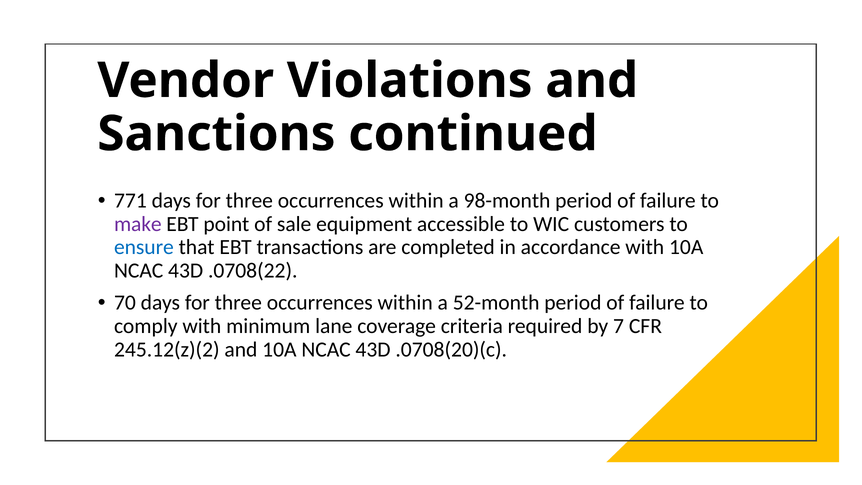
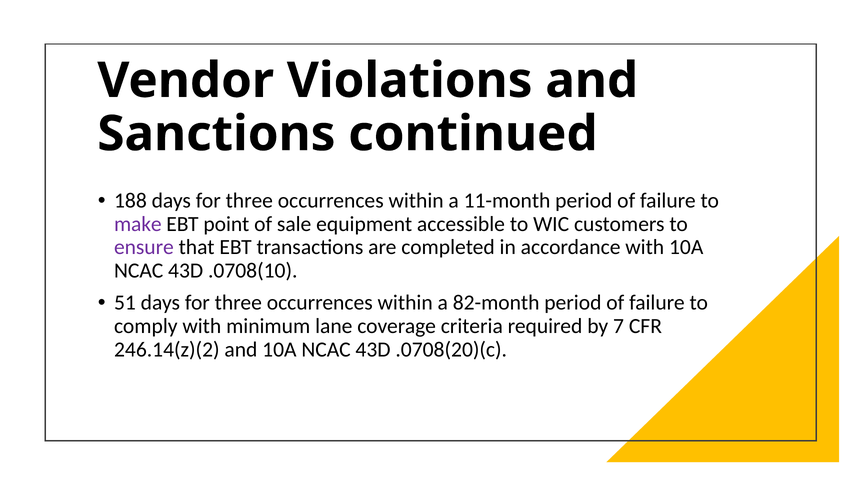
771: 771 -> 188
98-month: 98-month -> 11-month
ensure colour: blue -> purple
.0708(22: .0708(22 -> .0708(10
70: 70 -> 51
52-month: 52-month -> 82-month
245.12(z)(2: 245.12(z)(2 -> 246.14(z)(2
